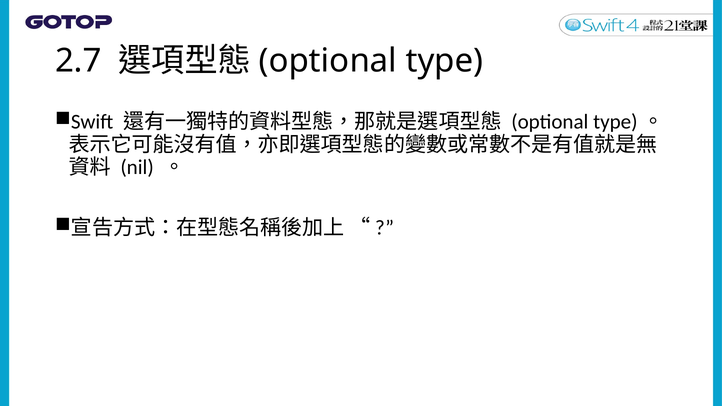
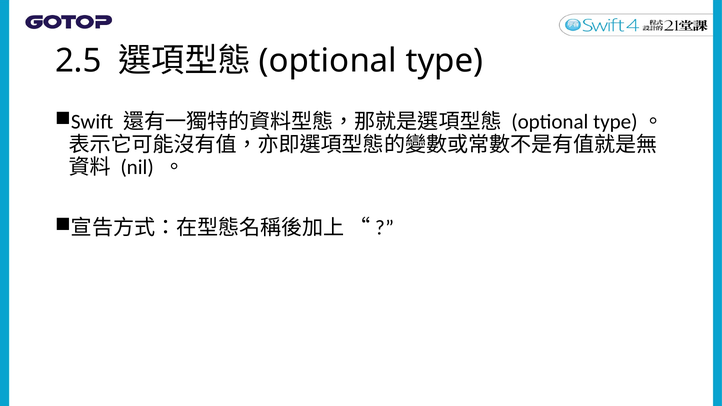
2.7: 2.7 -> 2.5
